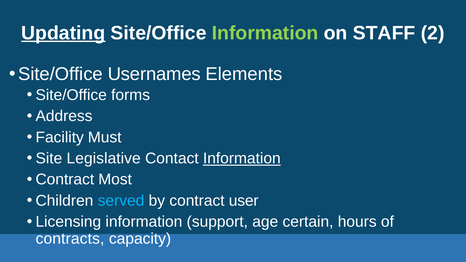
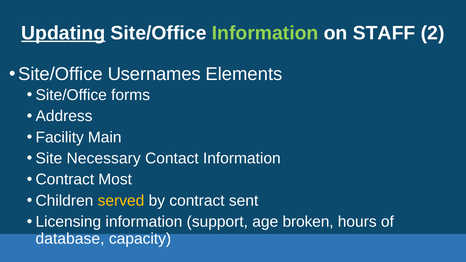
Must: Must -> Main
Legislative: Legislative -> Necessary
Information at (242, 158) underline: present -> none
served colour: light blue -> yellow
user: user -> sent
certain: certain -> broken
contracts: contracts -> database
